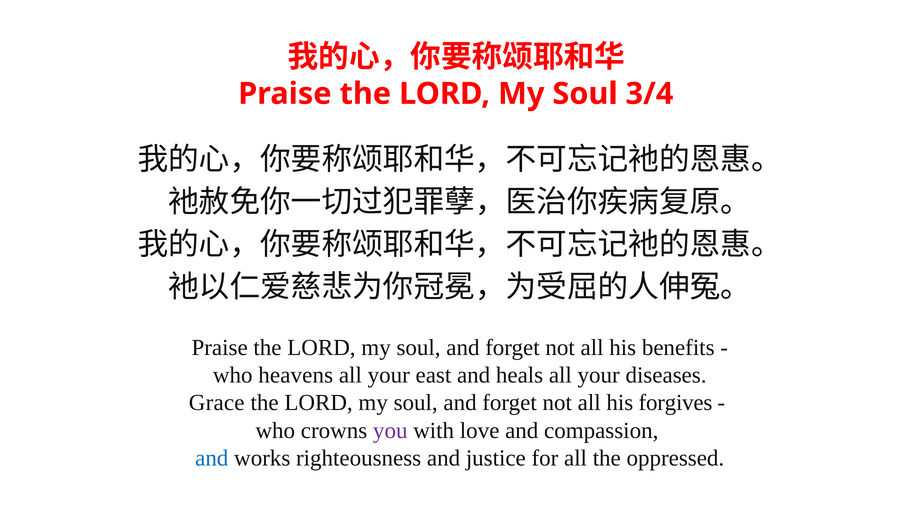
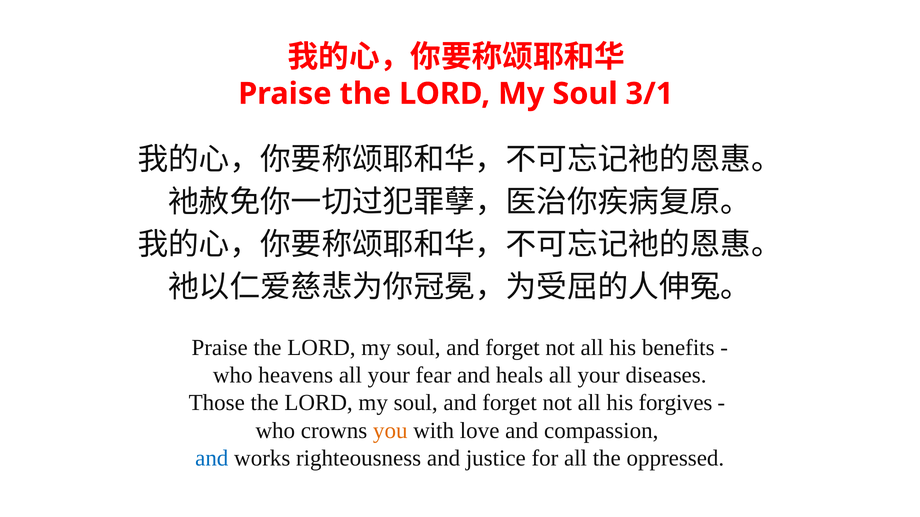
3/4: 3/4 -> 3/1
east: east -> fear
Grace: Grace -> Those
you colour: purple -> orange
